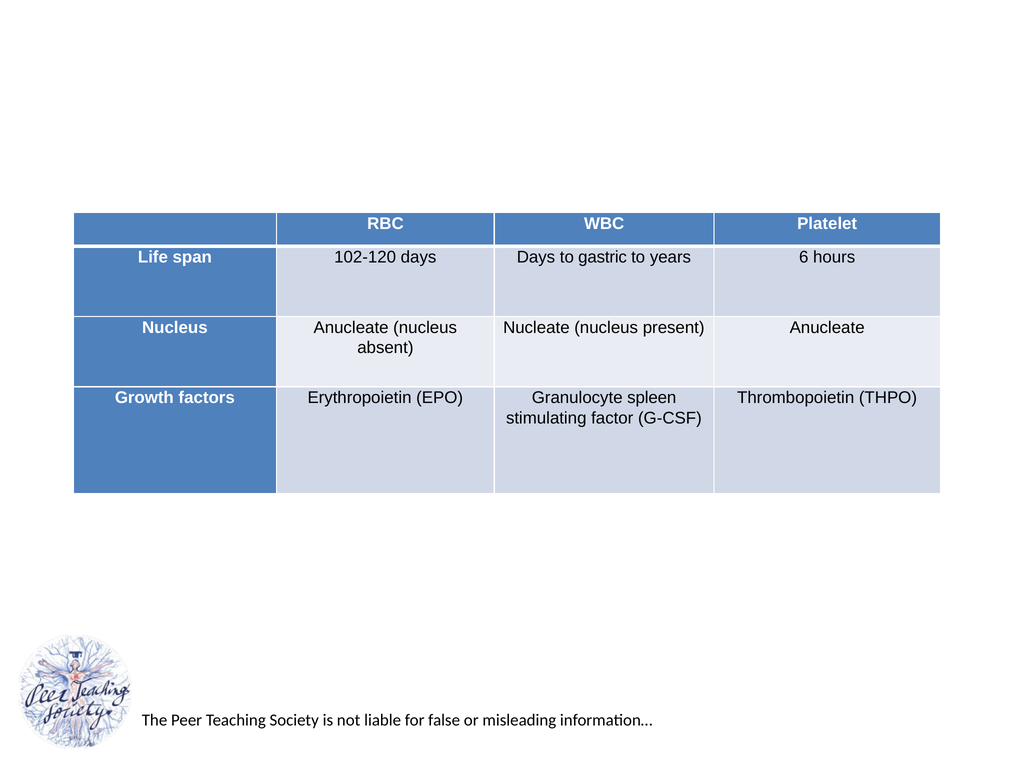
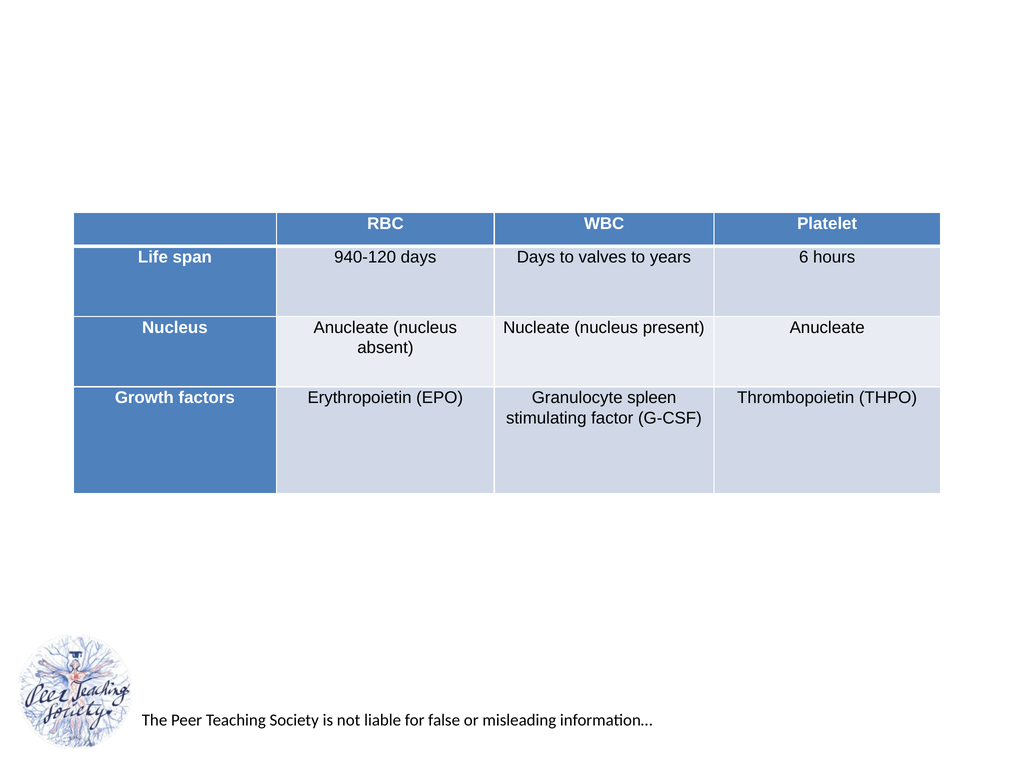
102-120: 102-120 -> 940-120
gastric: gastric -> valves
